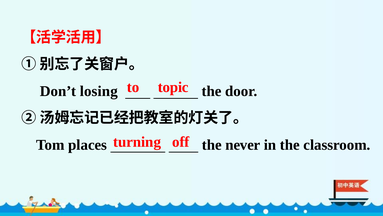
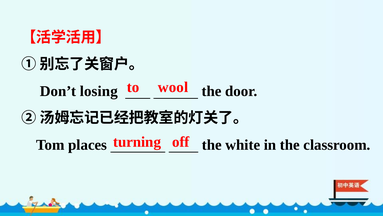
topic: topic -> wool
never: never -> white
